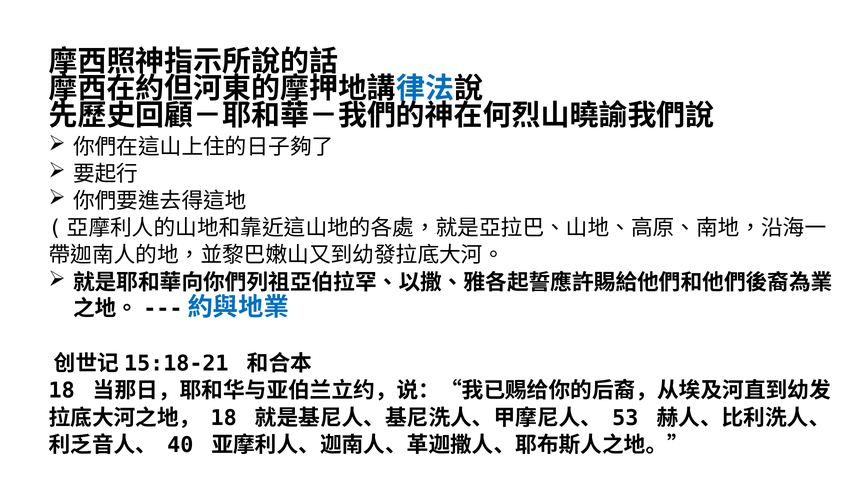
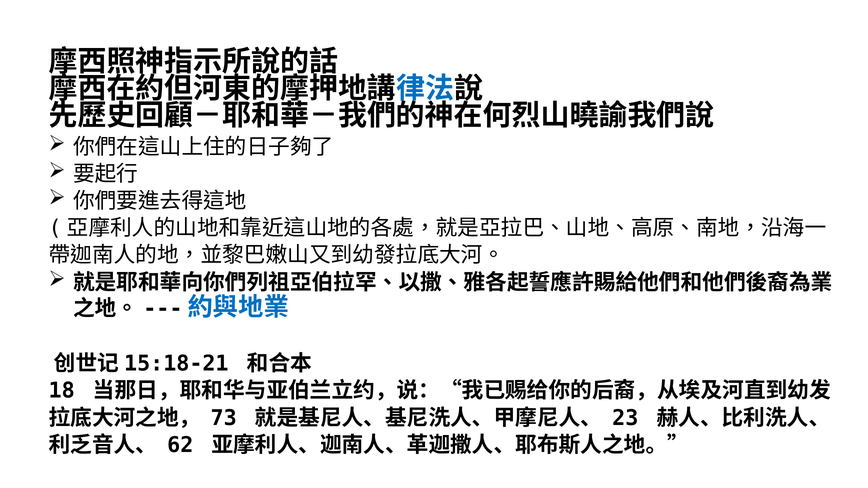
18 at (224, 418): 18 -> 73
53: 53 -> 23
40: 40 -> 62
